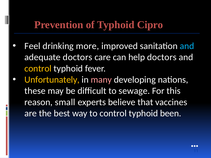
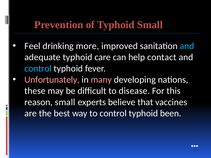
Typhoid Cipro: Cipro -> Small
adequate doctors: doctors -> typhoid
help doctors: doctors -> contact
control at (38, 69) colour: yellow -> light blue
Unfortunately colour: yellow -> pink
sewage: sewage -> disease
